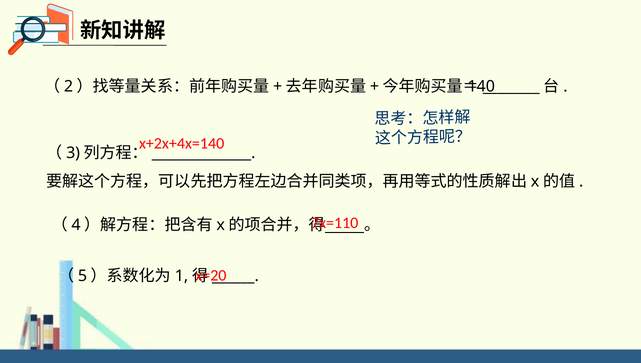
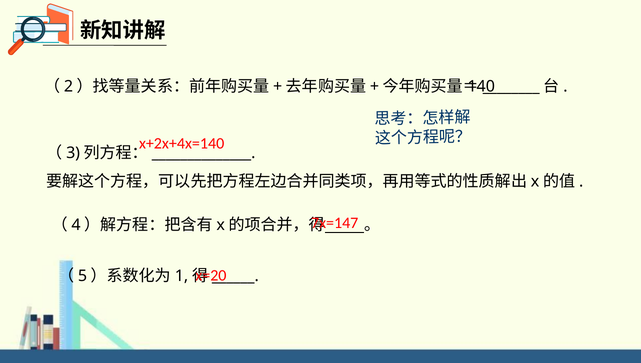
7x=110: 7x=110 -> 7x=147
